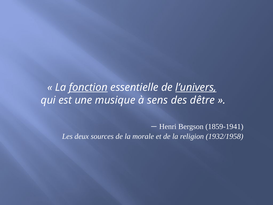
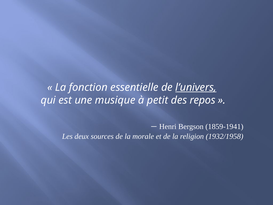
fonction underline: present -> none
sens: sens -> petit
dêtre: dêtre -> repos
